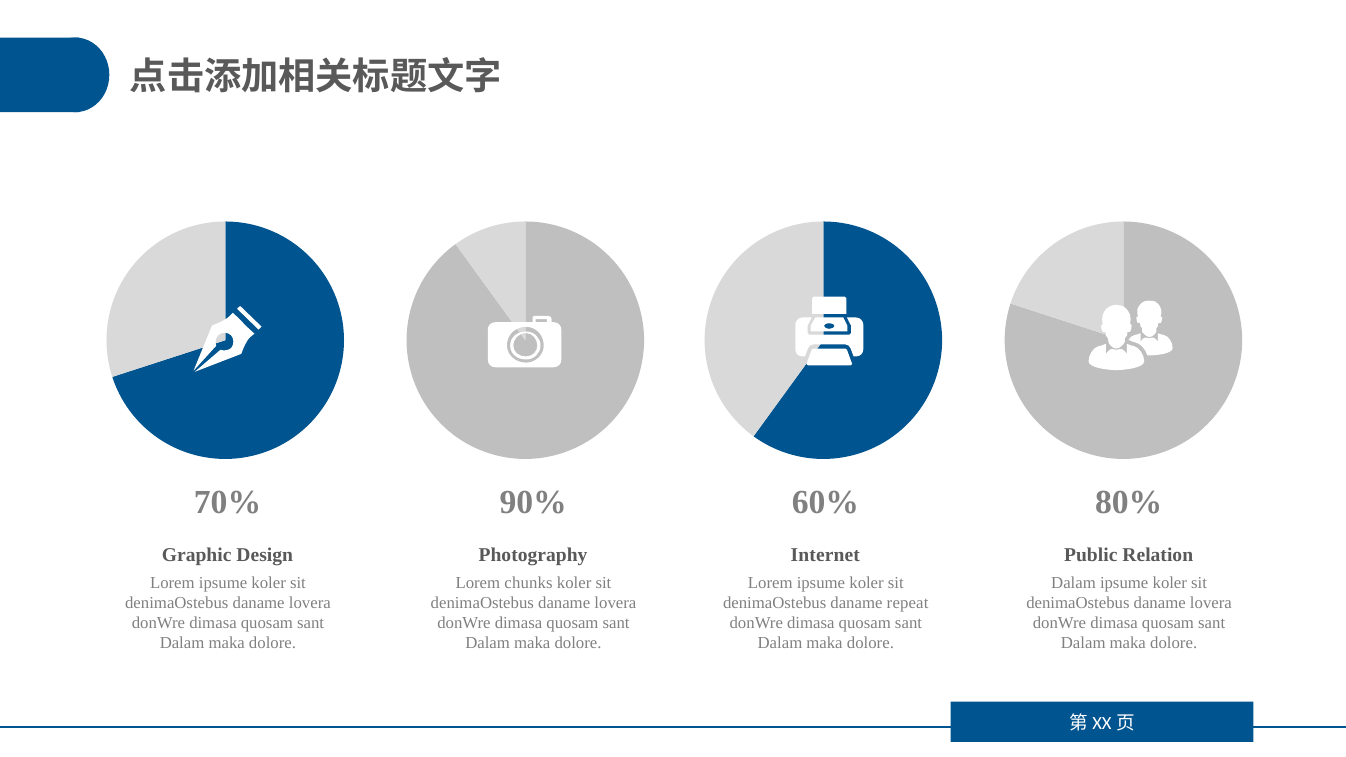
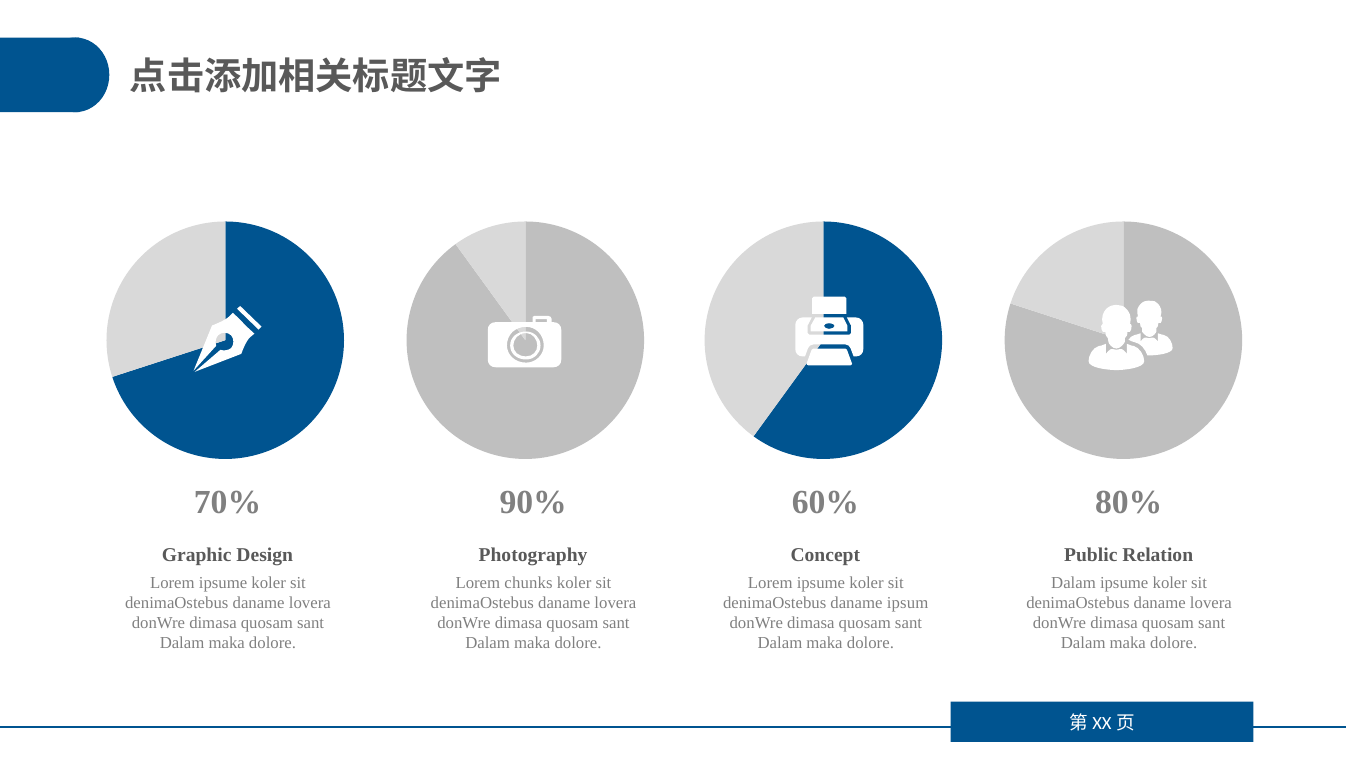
Internet: Internet -> Concept
repeat: repeat -> ipsum
